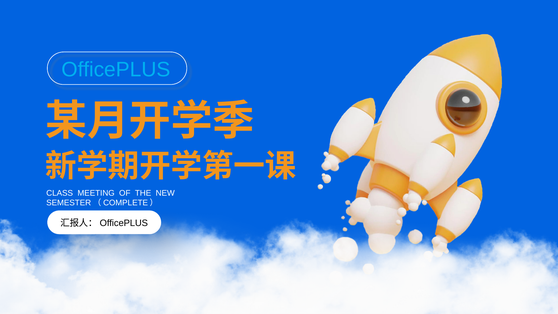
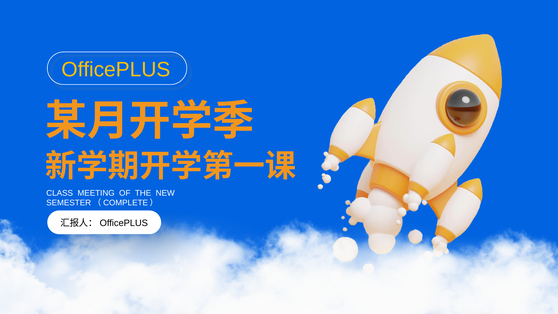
OfficePLUS colour: light blue -> yellow
